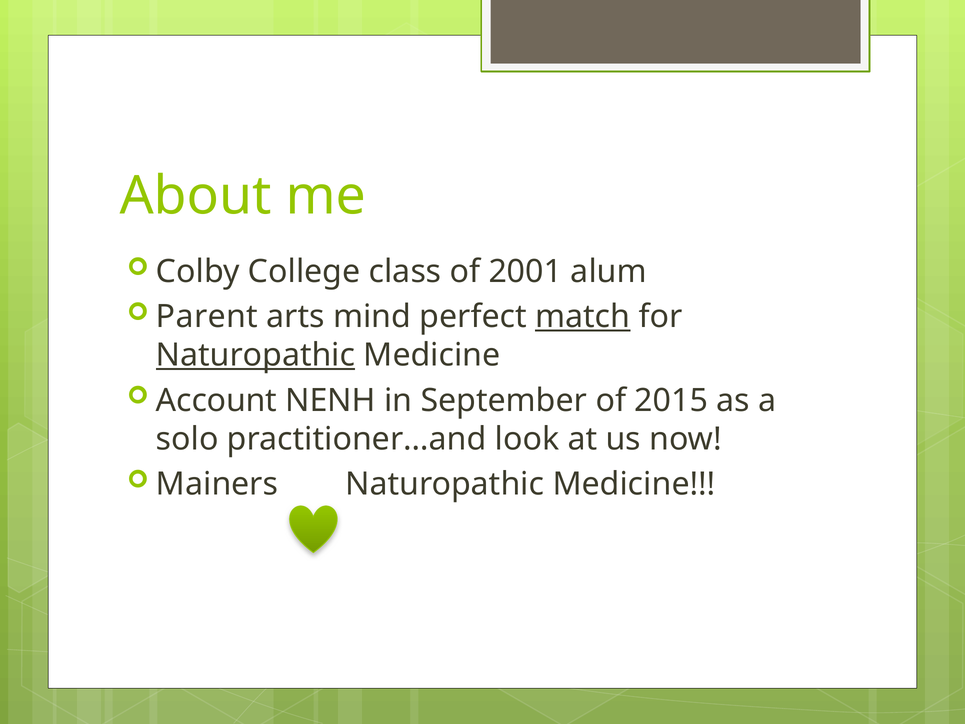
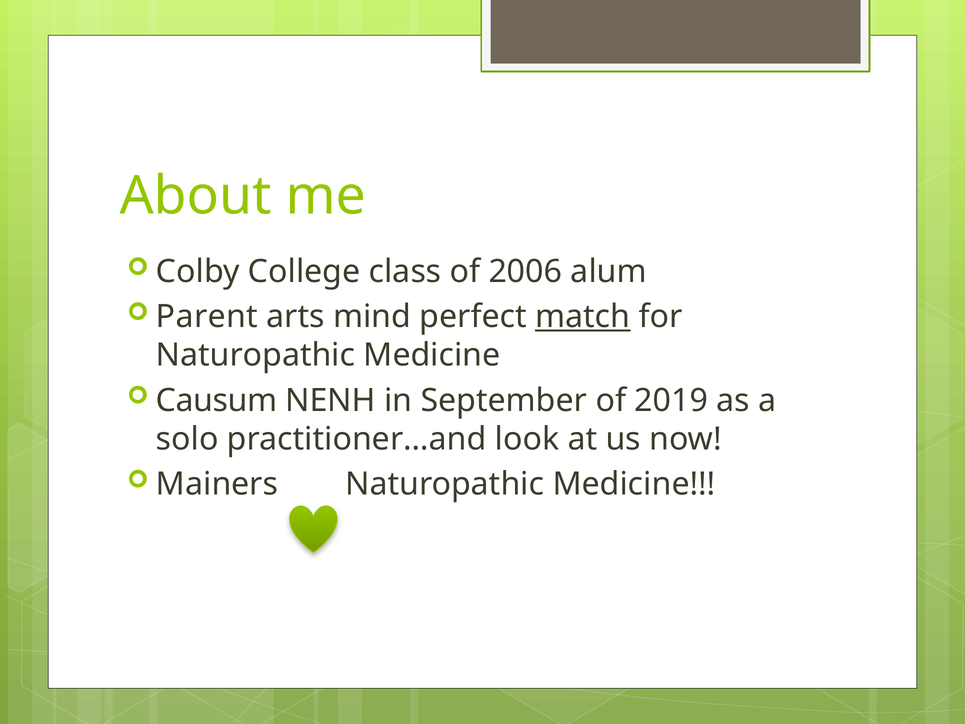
2001: 2001 -> 2006
Naturopathic at (256, 355) underline: present -> none
Account: Account -> Causum
2015: 2015 -> 2019
